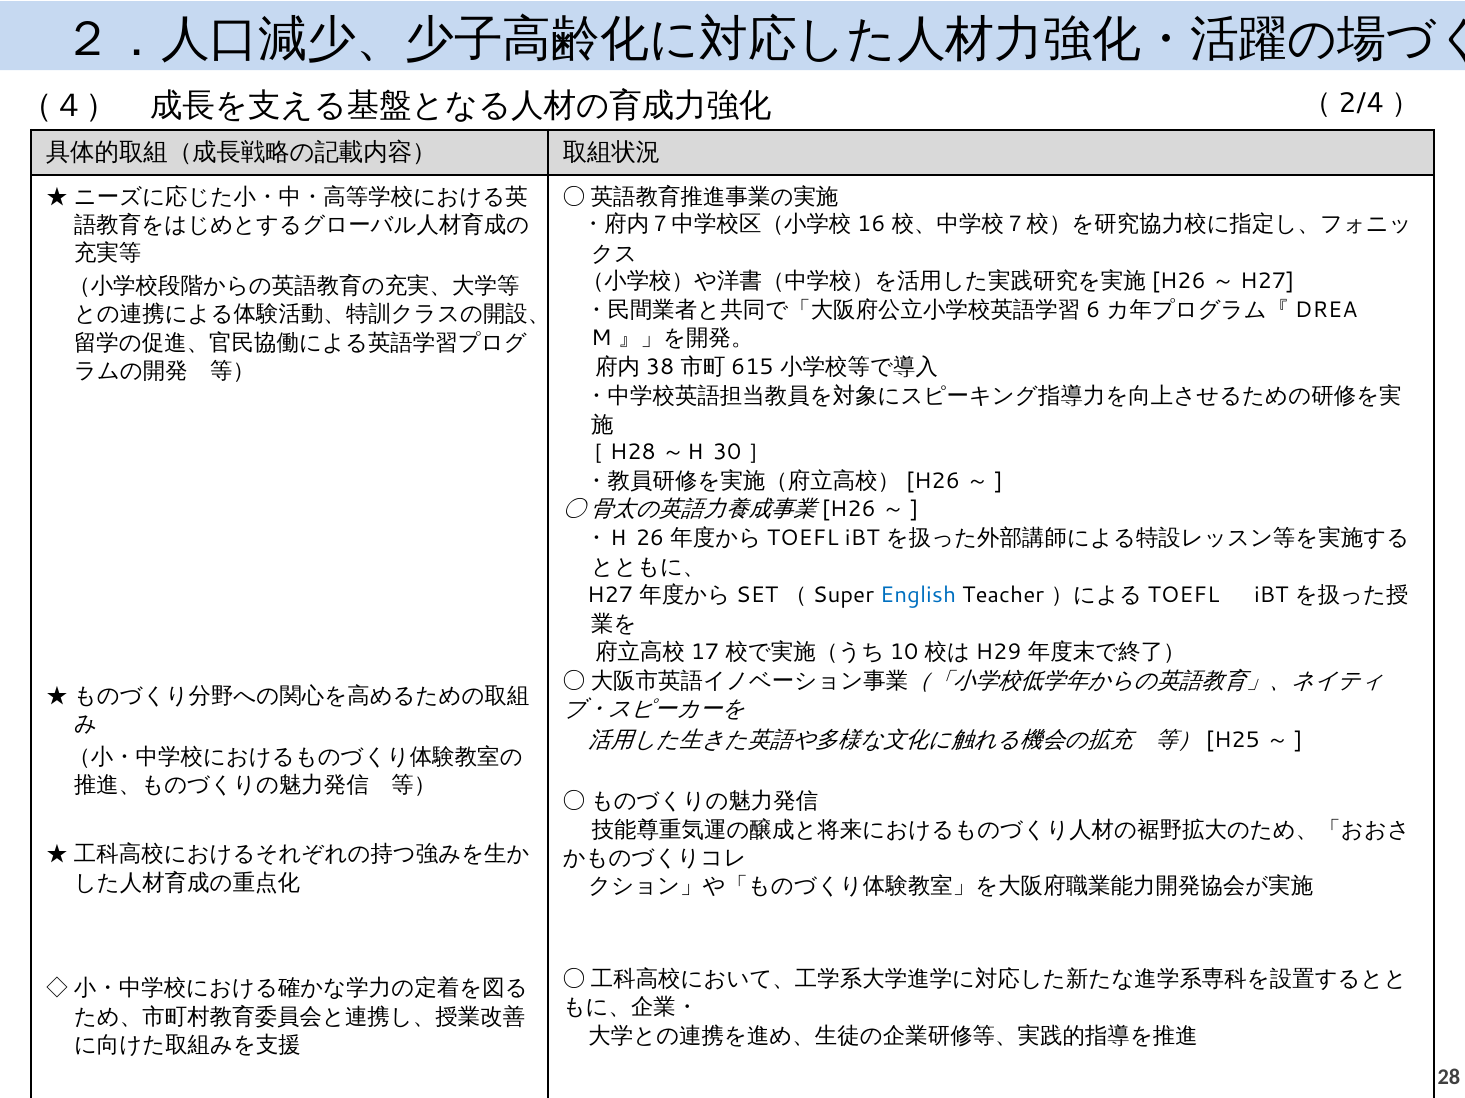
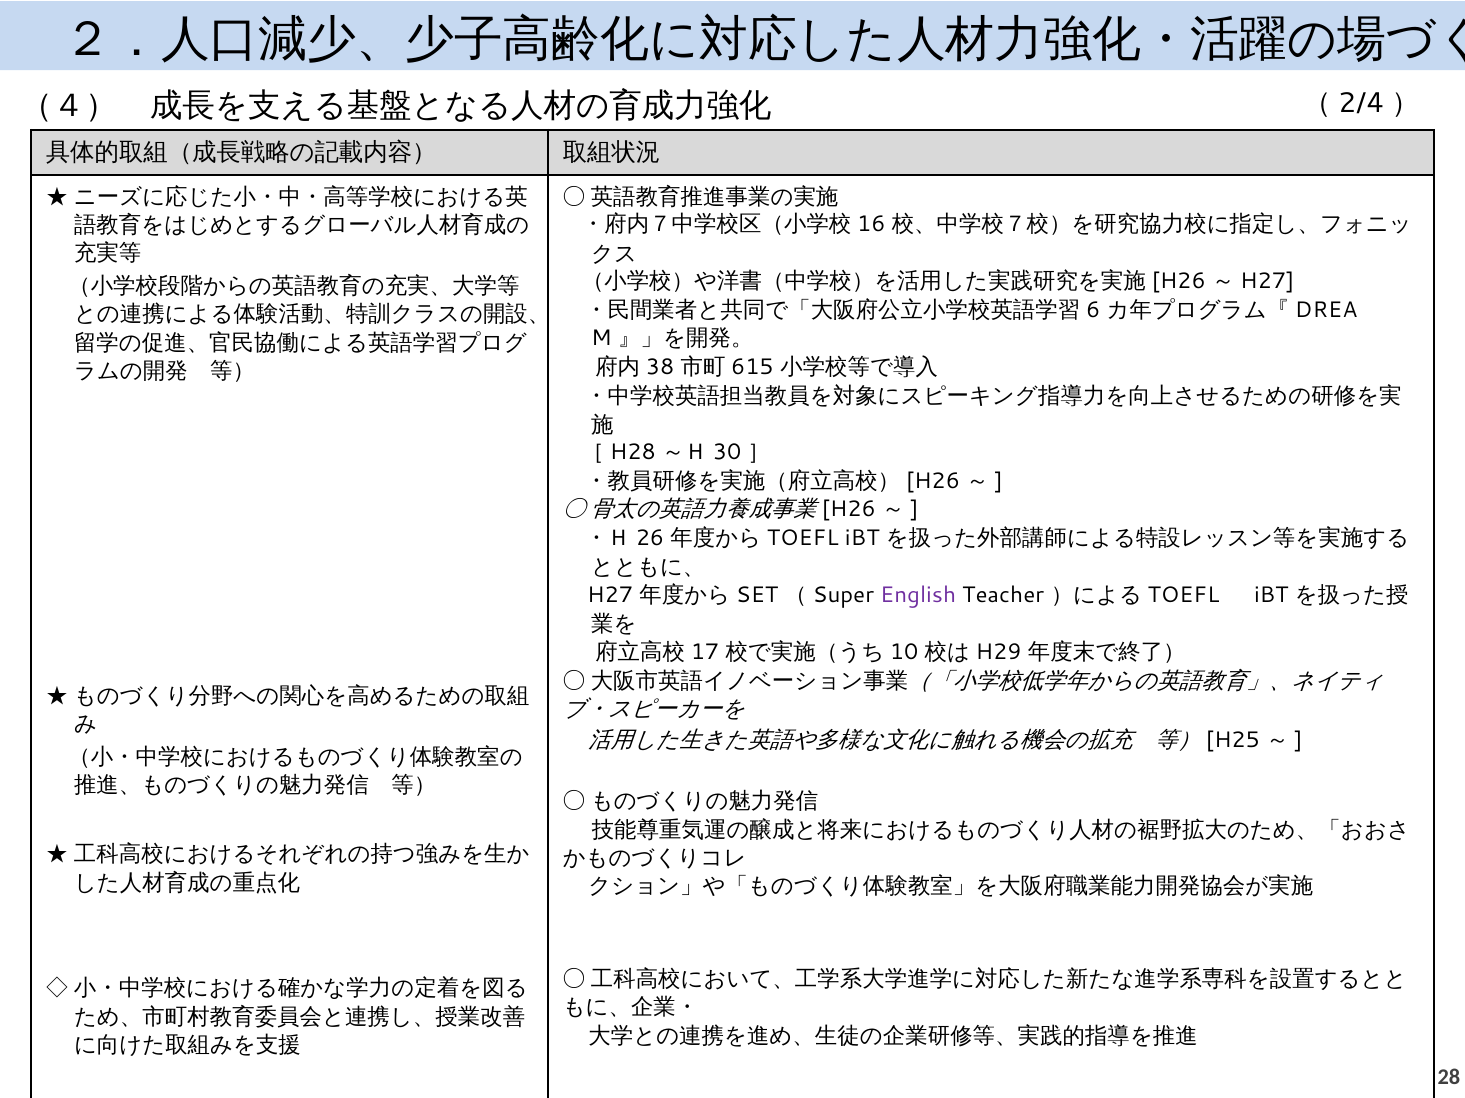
English colour: blue -> purple
